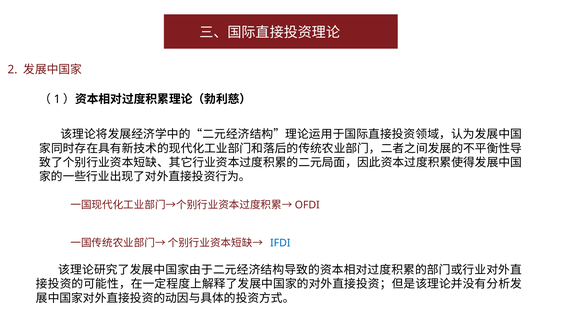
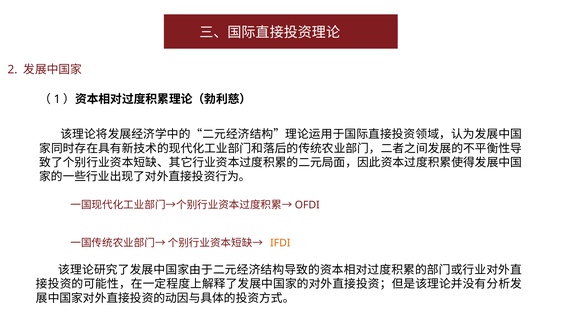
IFDI colour: blue -> orange
